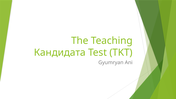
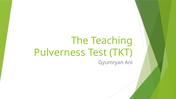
Кандидата: Кандидата -> Pulverness
